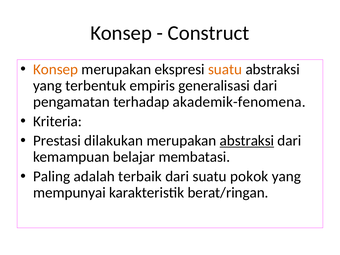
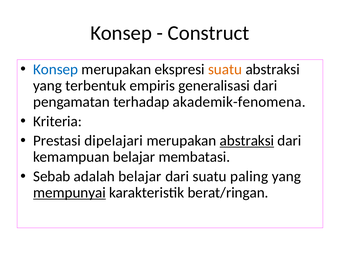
Konsep at (56, 69) colour: orange -> blue
dilakukan: dilakukan -> dipelajari
Paling: Paling -> Sebab
adalah terbaik: terbaik -> belajar
pokok: pokok -> paling
mempunyai underline: none -> present
